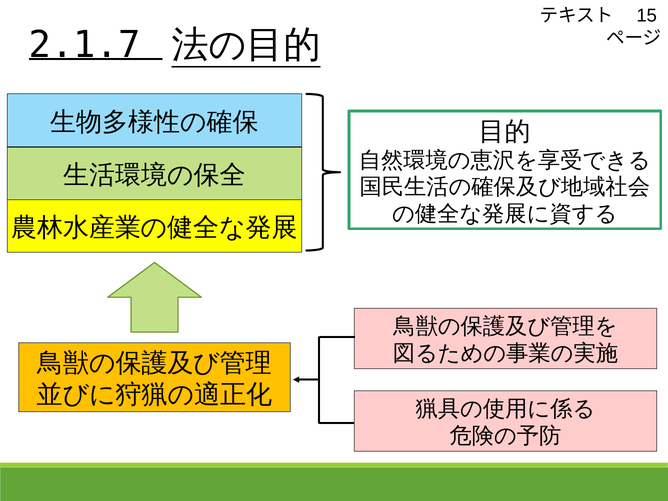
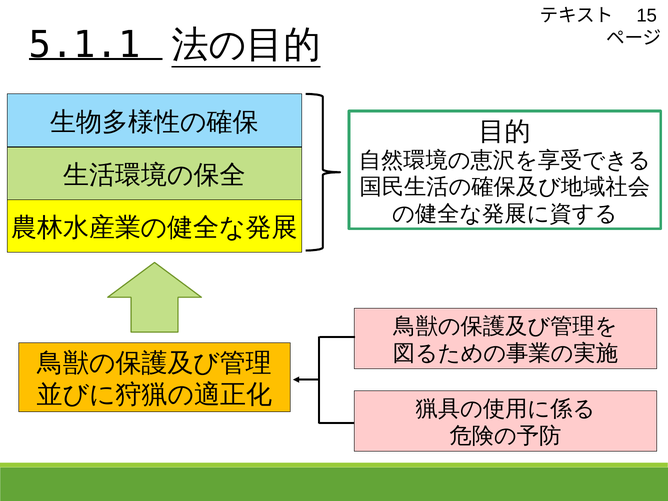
2.1.7: 2.1.7 -> 5.1.1
